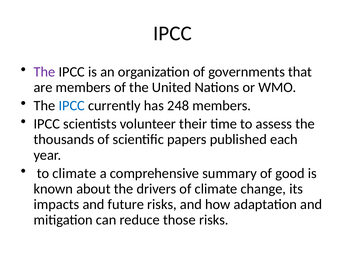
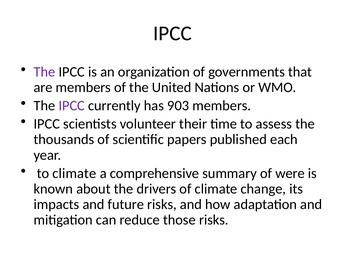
IPCC at (72, 106) colour: blue -> purple
248: 248 -> 903
good: good -> were
